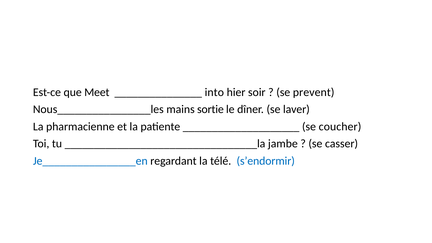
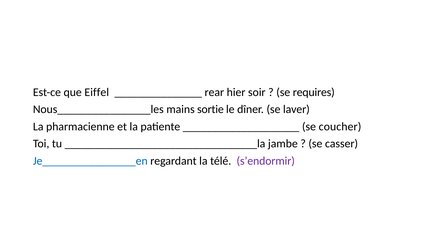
Meet: Meet -> Eiffel
into: into -> rear
prevent: prevent -> requires
s’endormir colour: blue -> purple
